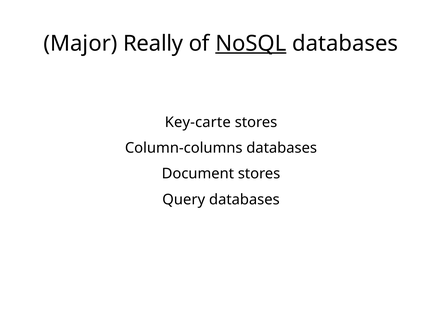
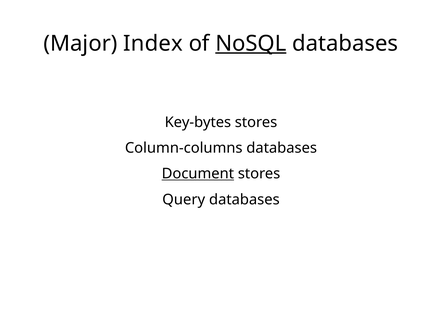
Really: Really -> Index
Key-carte: Key-carte -> Key-bytes
Document underline: none -> present
